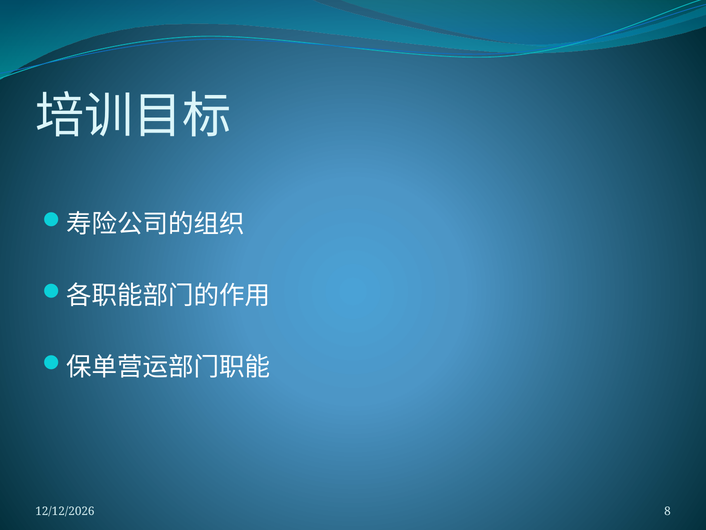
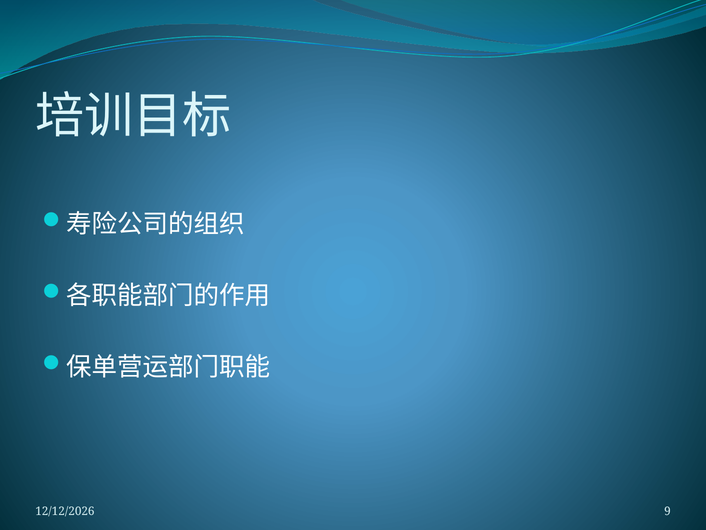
8: 8 -> 9
